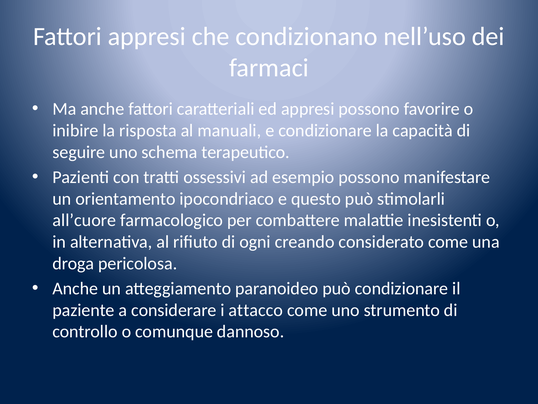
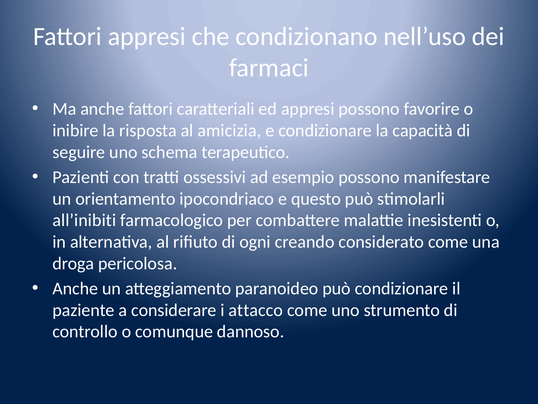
manuali: manuali -> amicizia
all’cuore: all’cuore -> all’inibiti
